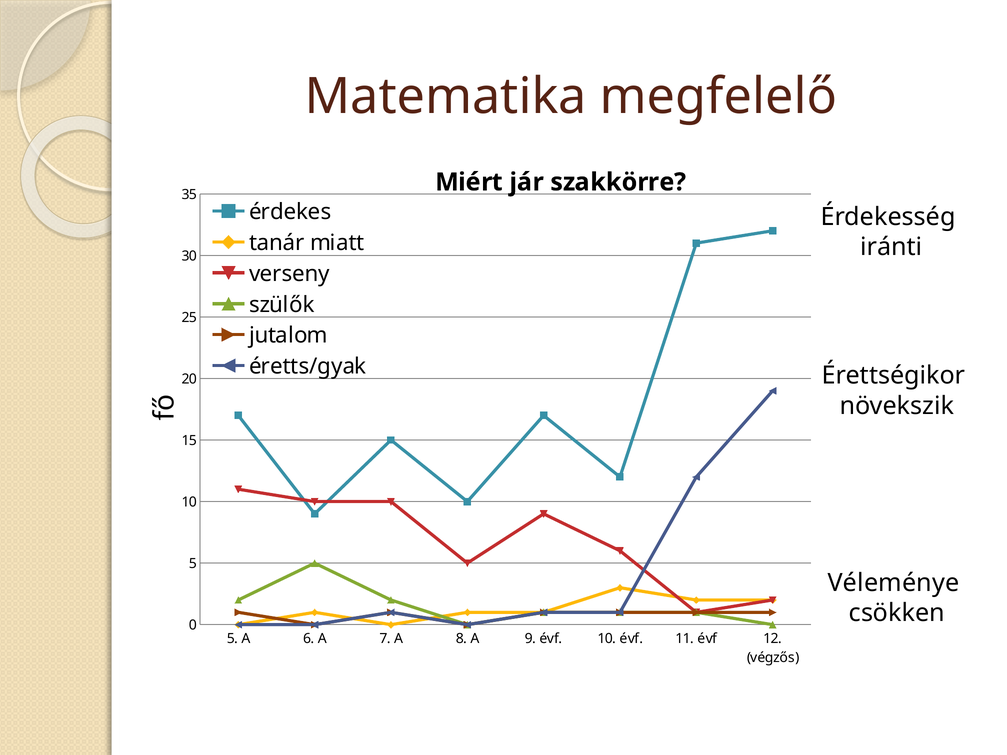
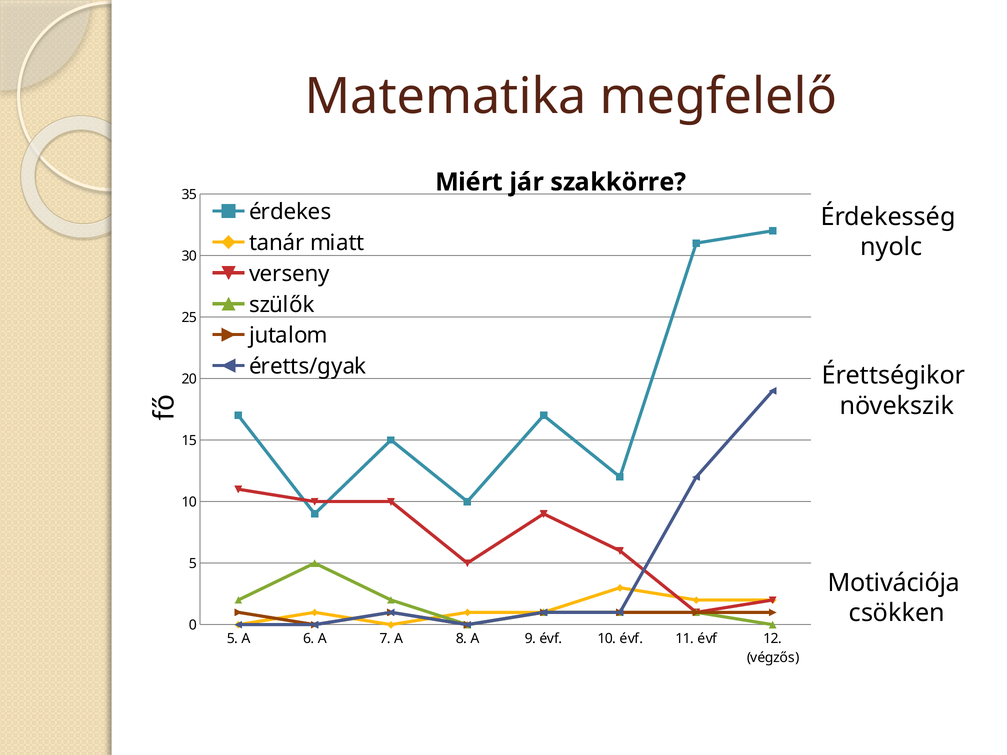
iránti: iránti -> nyolc
Véleménye: Véleménye -> Motivációja
